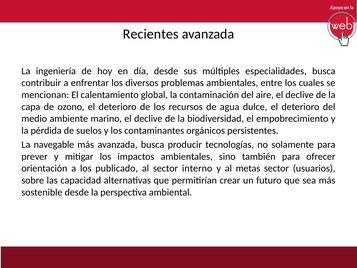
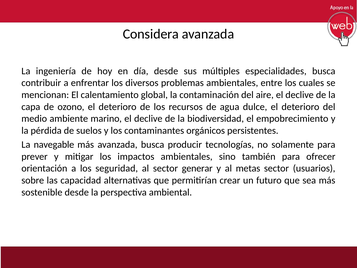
Recientes: Recientes -> Considera
publicado: publicado -> seguridad
interno: interno -> generar
